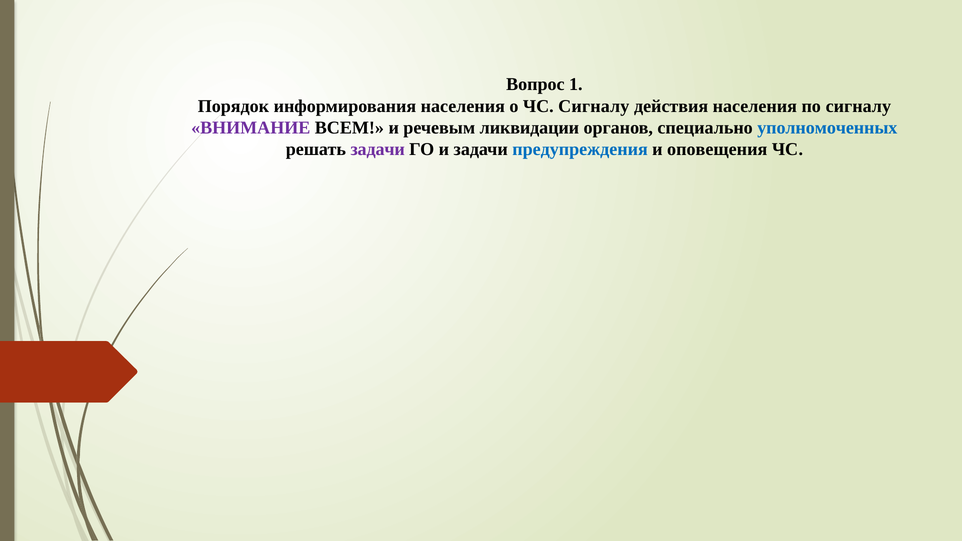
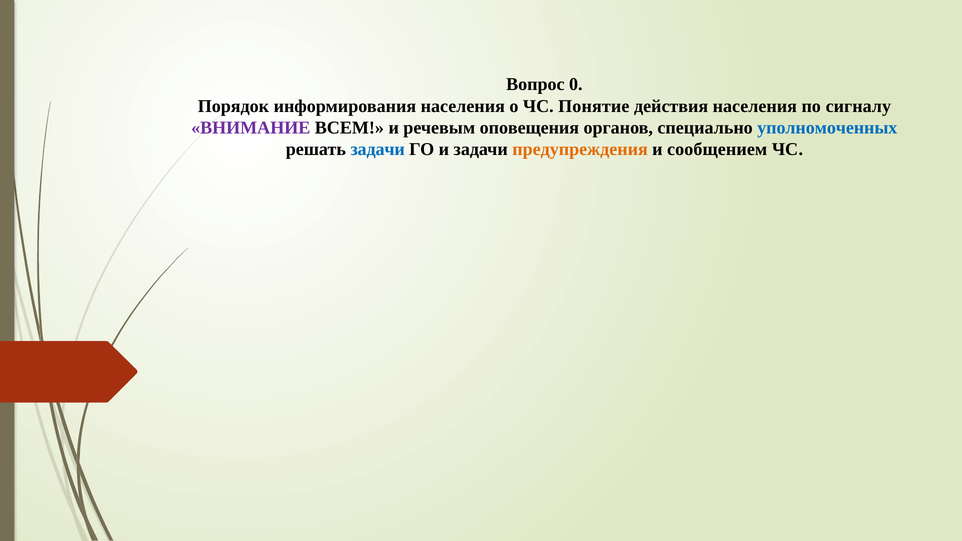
1: 1 -> 0
ЧС Сигналу: Сигналу -> Понятие
ликвидации: ликвидации -> оповещения
задачи at (378, 149) colour: purple -> blue
предупреждения colour: blue -> orange
оповещения: оповещения -> сообщением
